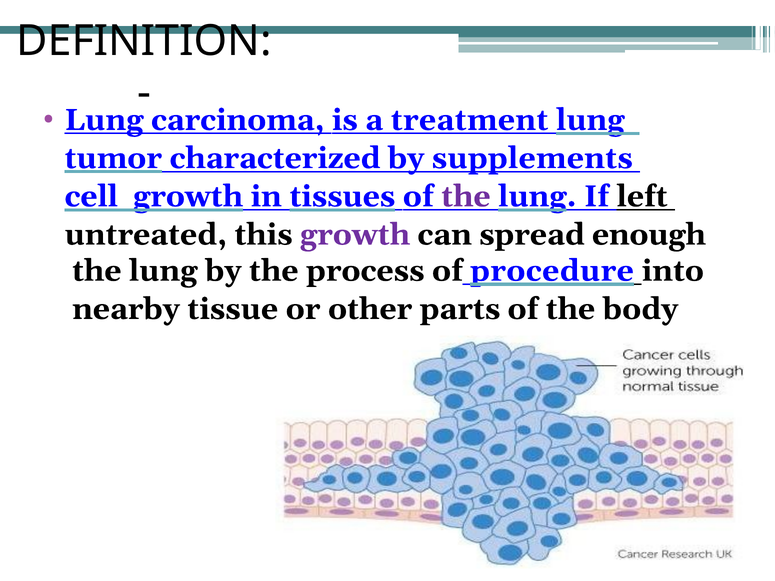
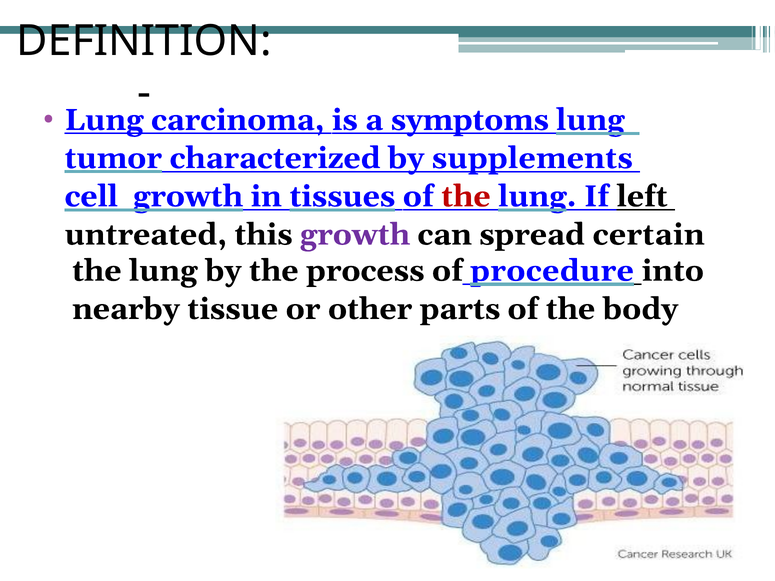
treatment: treatment -> symptoms
the at (466, 196) colour: purple -> red
enough: enough -> certain
